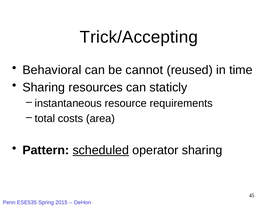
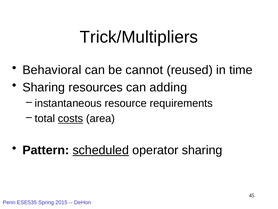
Trick/Accepting: Trick/Accepting -> Trick/Multipliers
staticly: staticly -> adding
costs underline: none -> present
